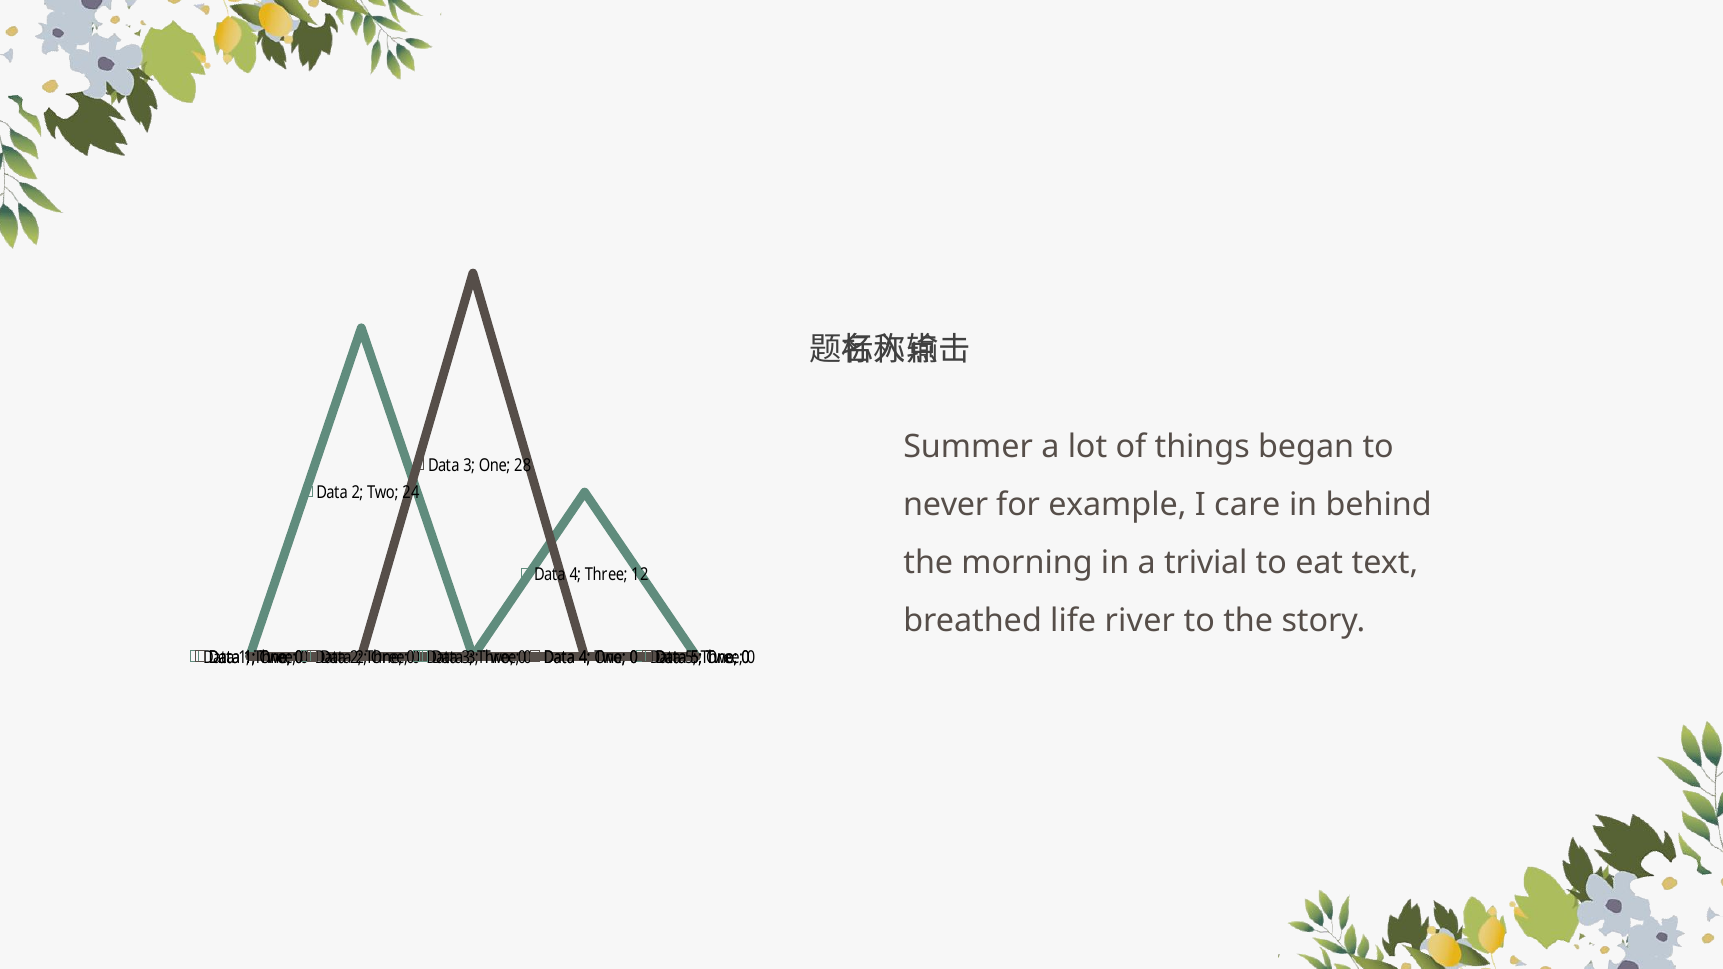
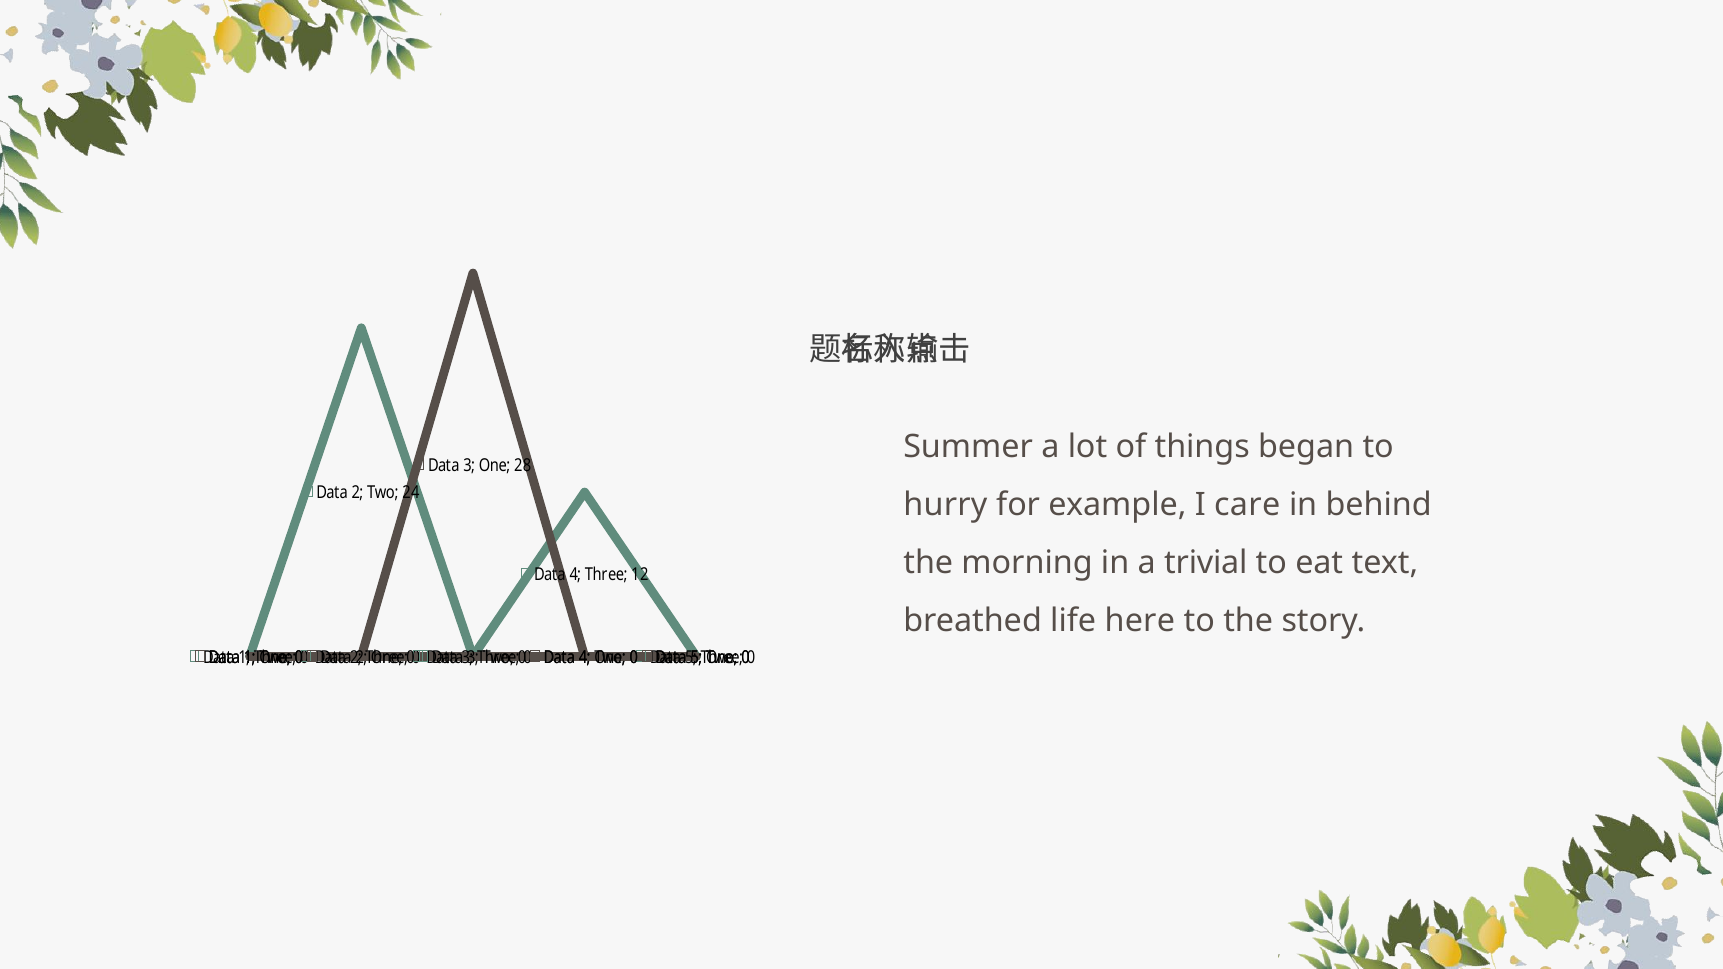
never: never -> hurry
river: river -> here
